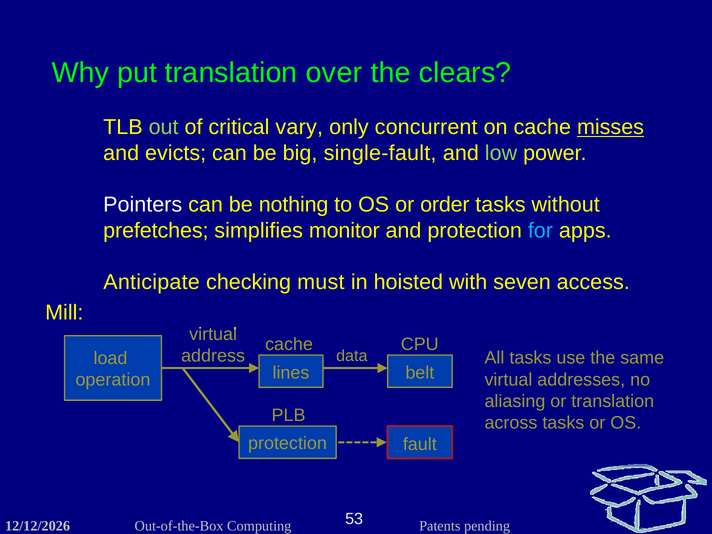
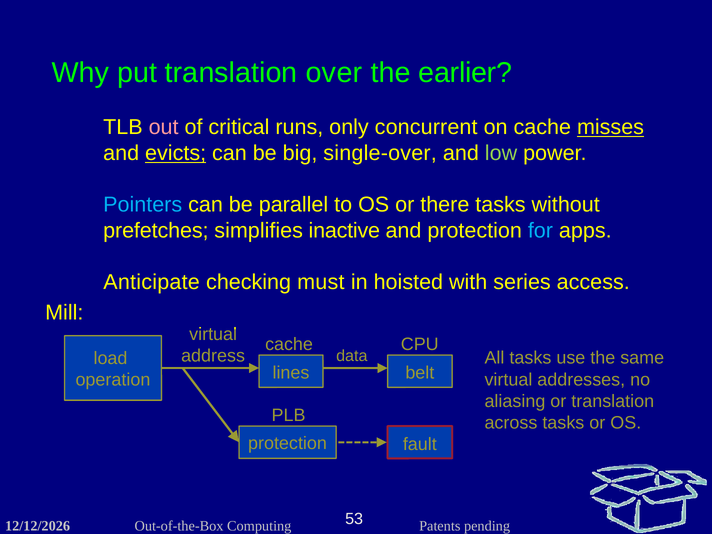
clears: clears -> earlier
out colour: light green -> pink
vary: vary -> runs
evicts underline: none -> present
single-fault: single-fault -> single-over
Pointers colour: white -> light blue
nothing: nothing -> parallel
order: order -> there
monitor: monitor -> inactive
seven: seven -> series
